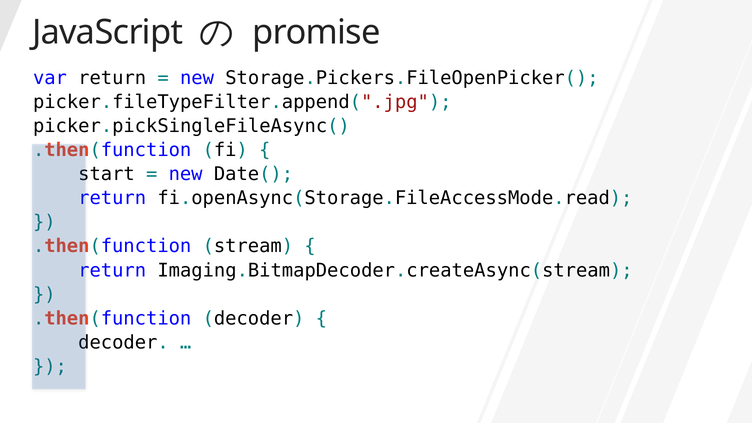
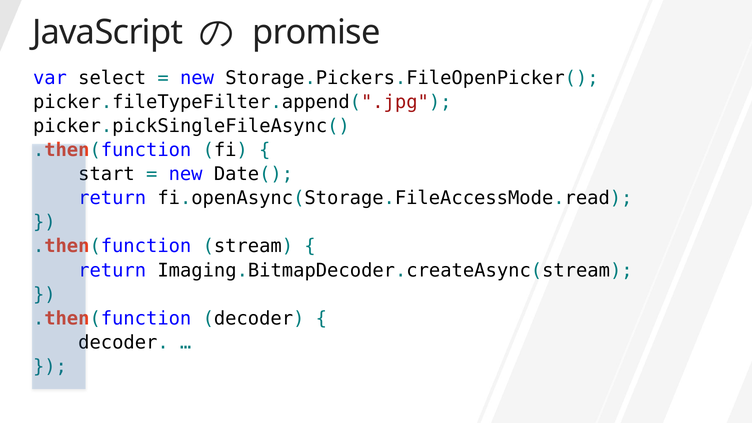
var return: return -> select
